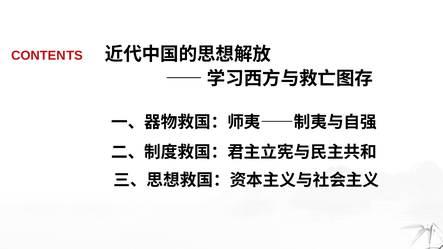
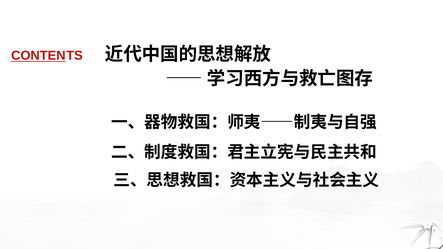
CONTEN underline: none -> present
